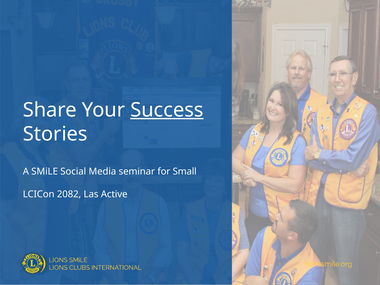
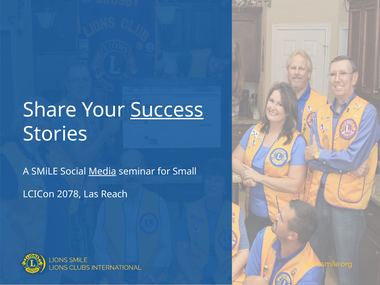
Media underline: none -> present
2082: 2082 -> 2078
Active: Active -> Reach
